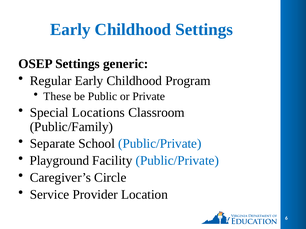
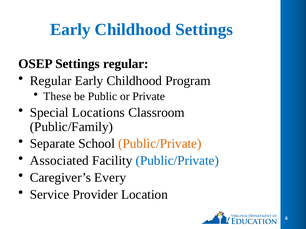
Settings generic: generic -> regular
Public/Private at (160, 144) colour: blue -> orange
Playground: Playground -> Associated
Circle: Circle -> Every
